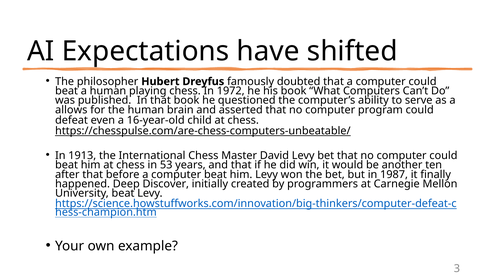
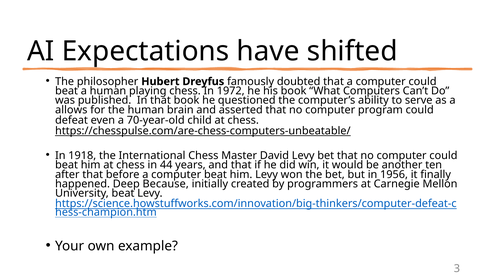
16-year-old: 16-year-old -> 70-year-old
1913: 1913 -> 1918
53: 53 -> 44
1987: 1987 -> 1956
Discover: Discover -> Because
